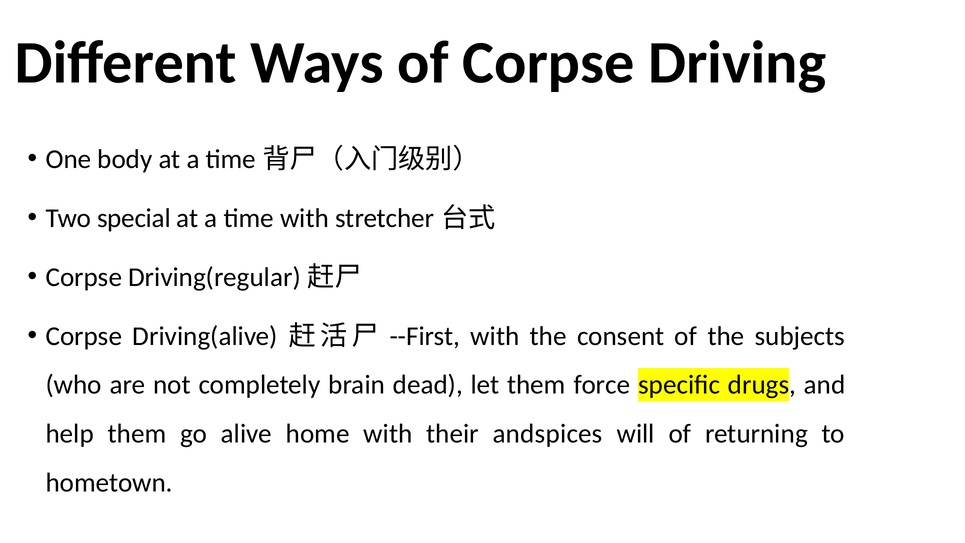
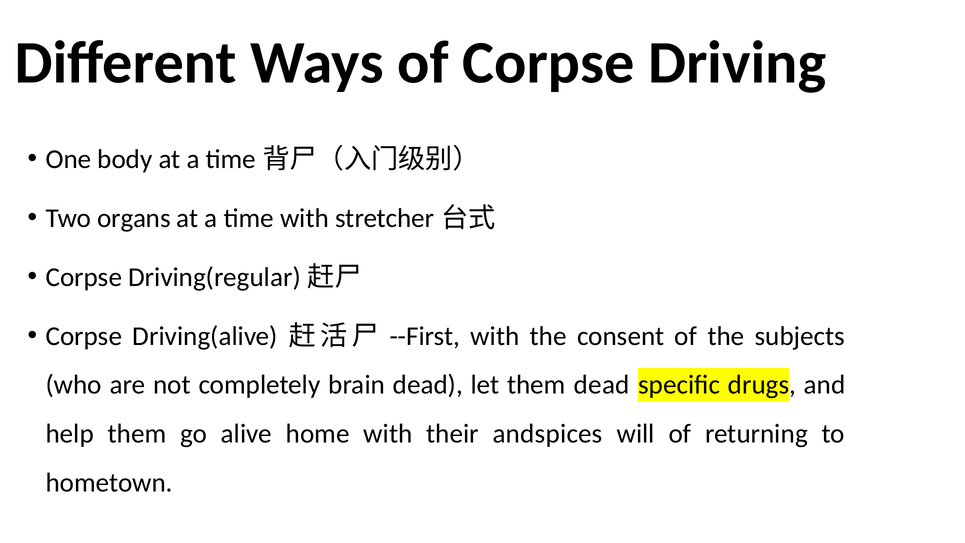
special: special -> organs
them force: force -> dead
